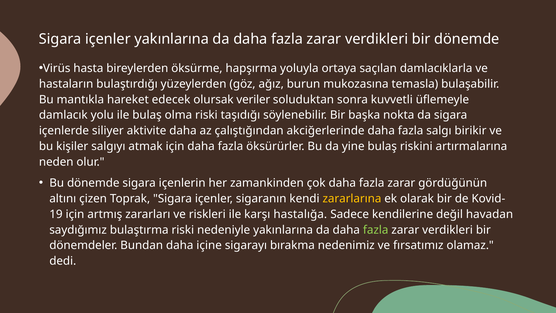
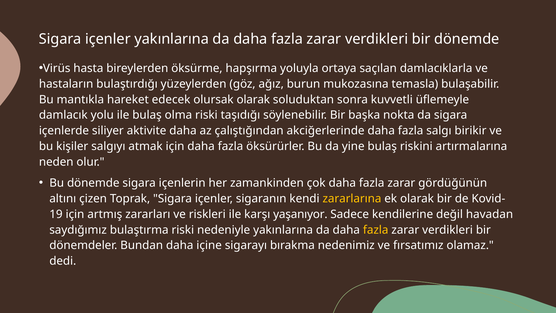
olursak veriler: veriler -> olarak
hastalığa: hastalığa -> yaşanıyor
fazla at (376, 230) colour: light green -> yellow
